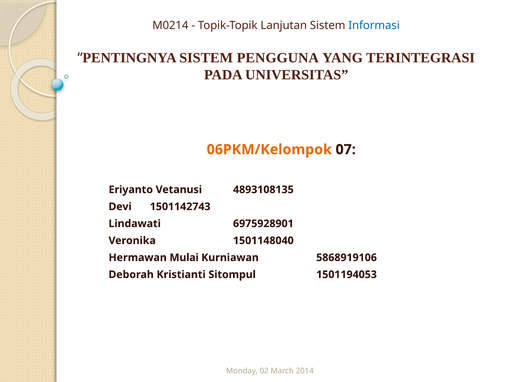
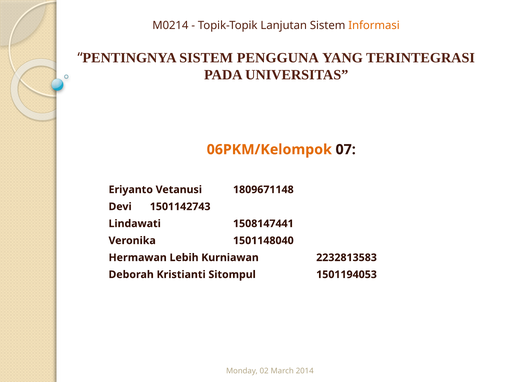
Informasi colour: blue -> orange
4893108135: 4893108135 -> 1809671148
6975928901: 6975928901 -> 1508147441
Mulai: Mulai -> Lebih
5868919106: 5868919106 -> 2232813583
